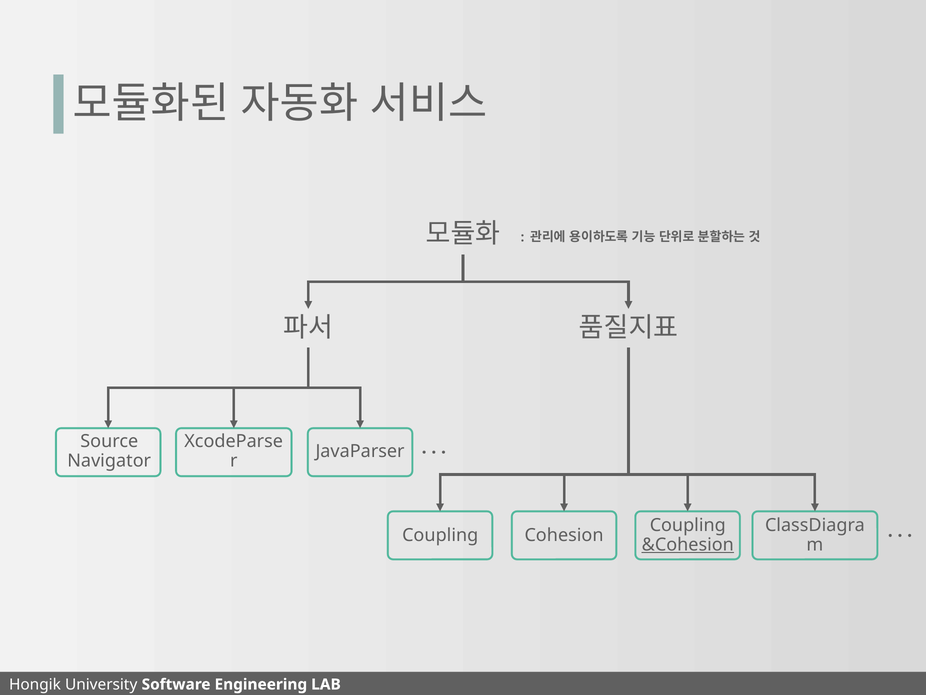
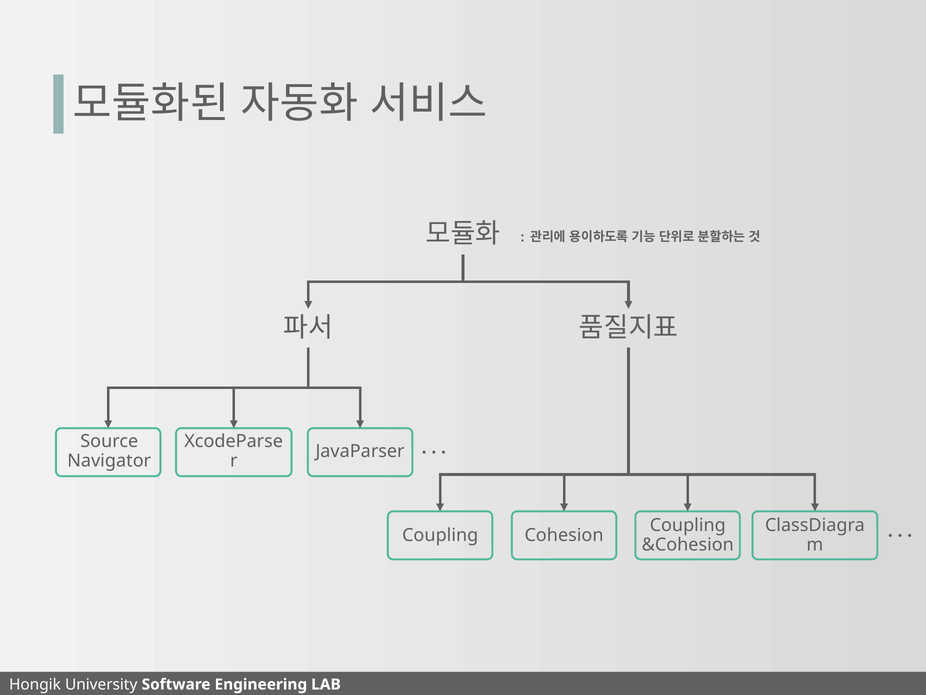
&Cohesion underline: present -> none
